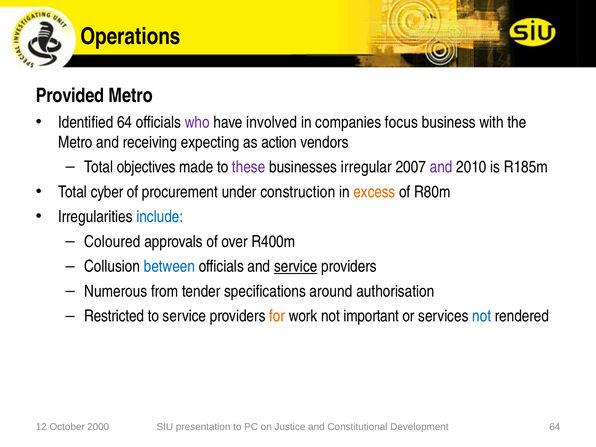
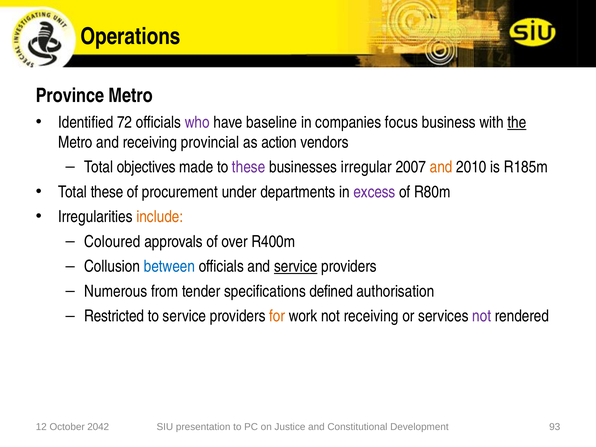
Provided: Provided -> Province
Identified 64: 64 -> 72
involved: involved -> baseline
the underline: none -> present
expecting: expecting -> provincial
and at (441, 167) colour: purple -> orange
Total cyber: cyber -> these
construction: construction -> departments
excess colour: orange -> purple
include colour: blue -> orange
around: around -> defined
not important: important -> receiving
not at (482, 316) colour: blue -> purple
2000: 2000 -> 2042
Development 64: 64 -> 93
